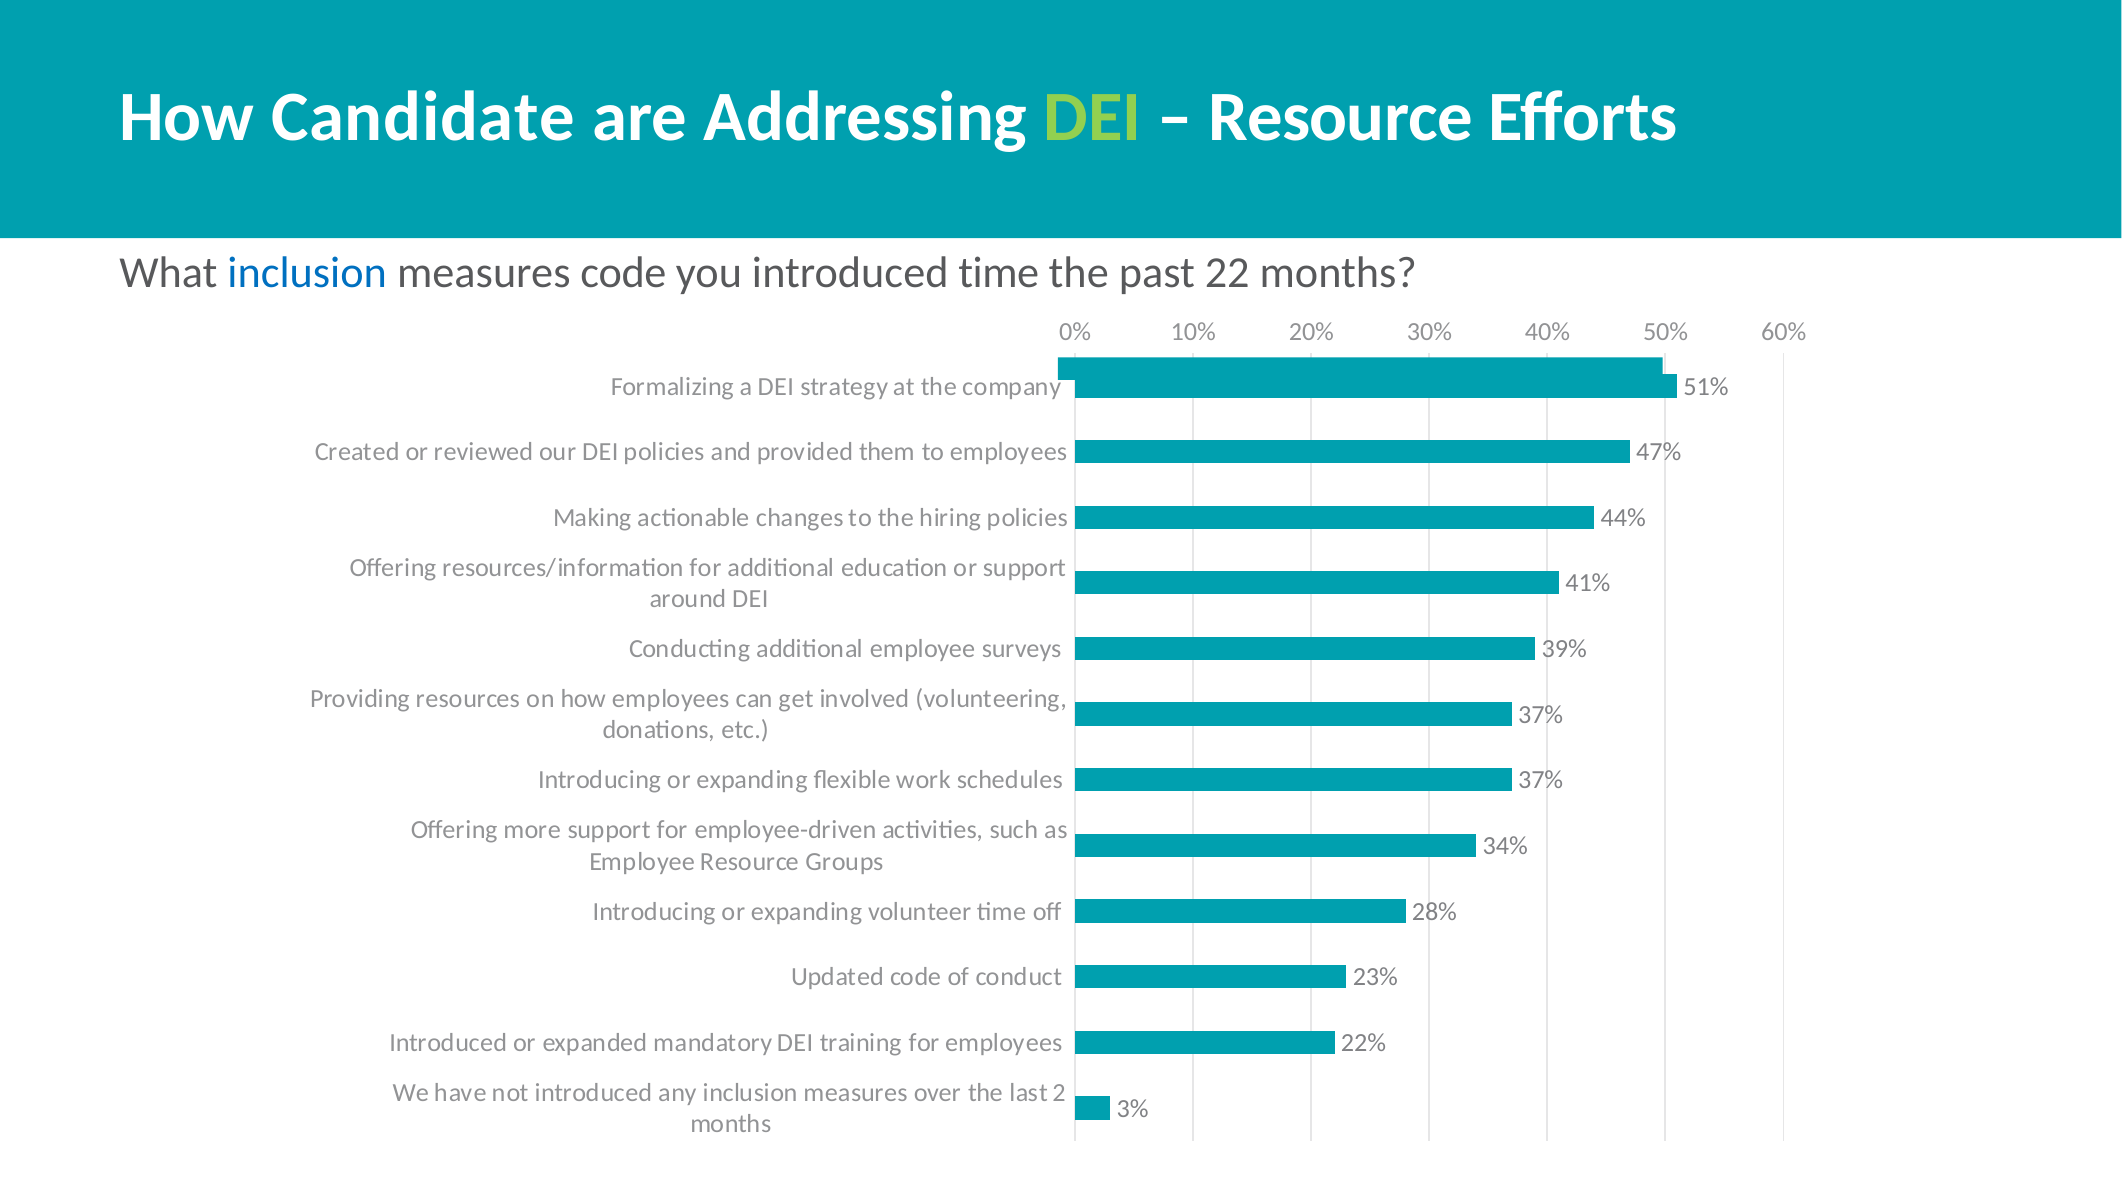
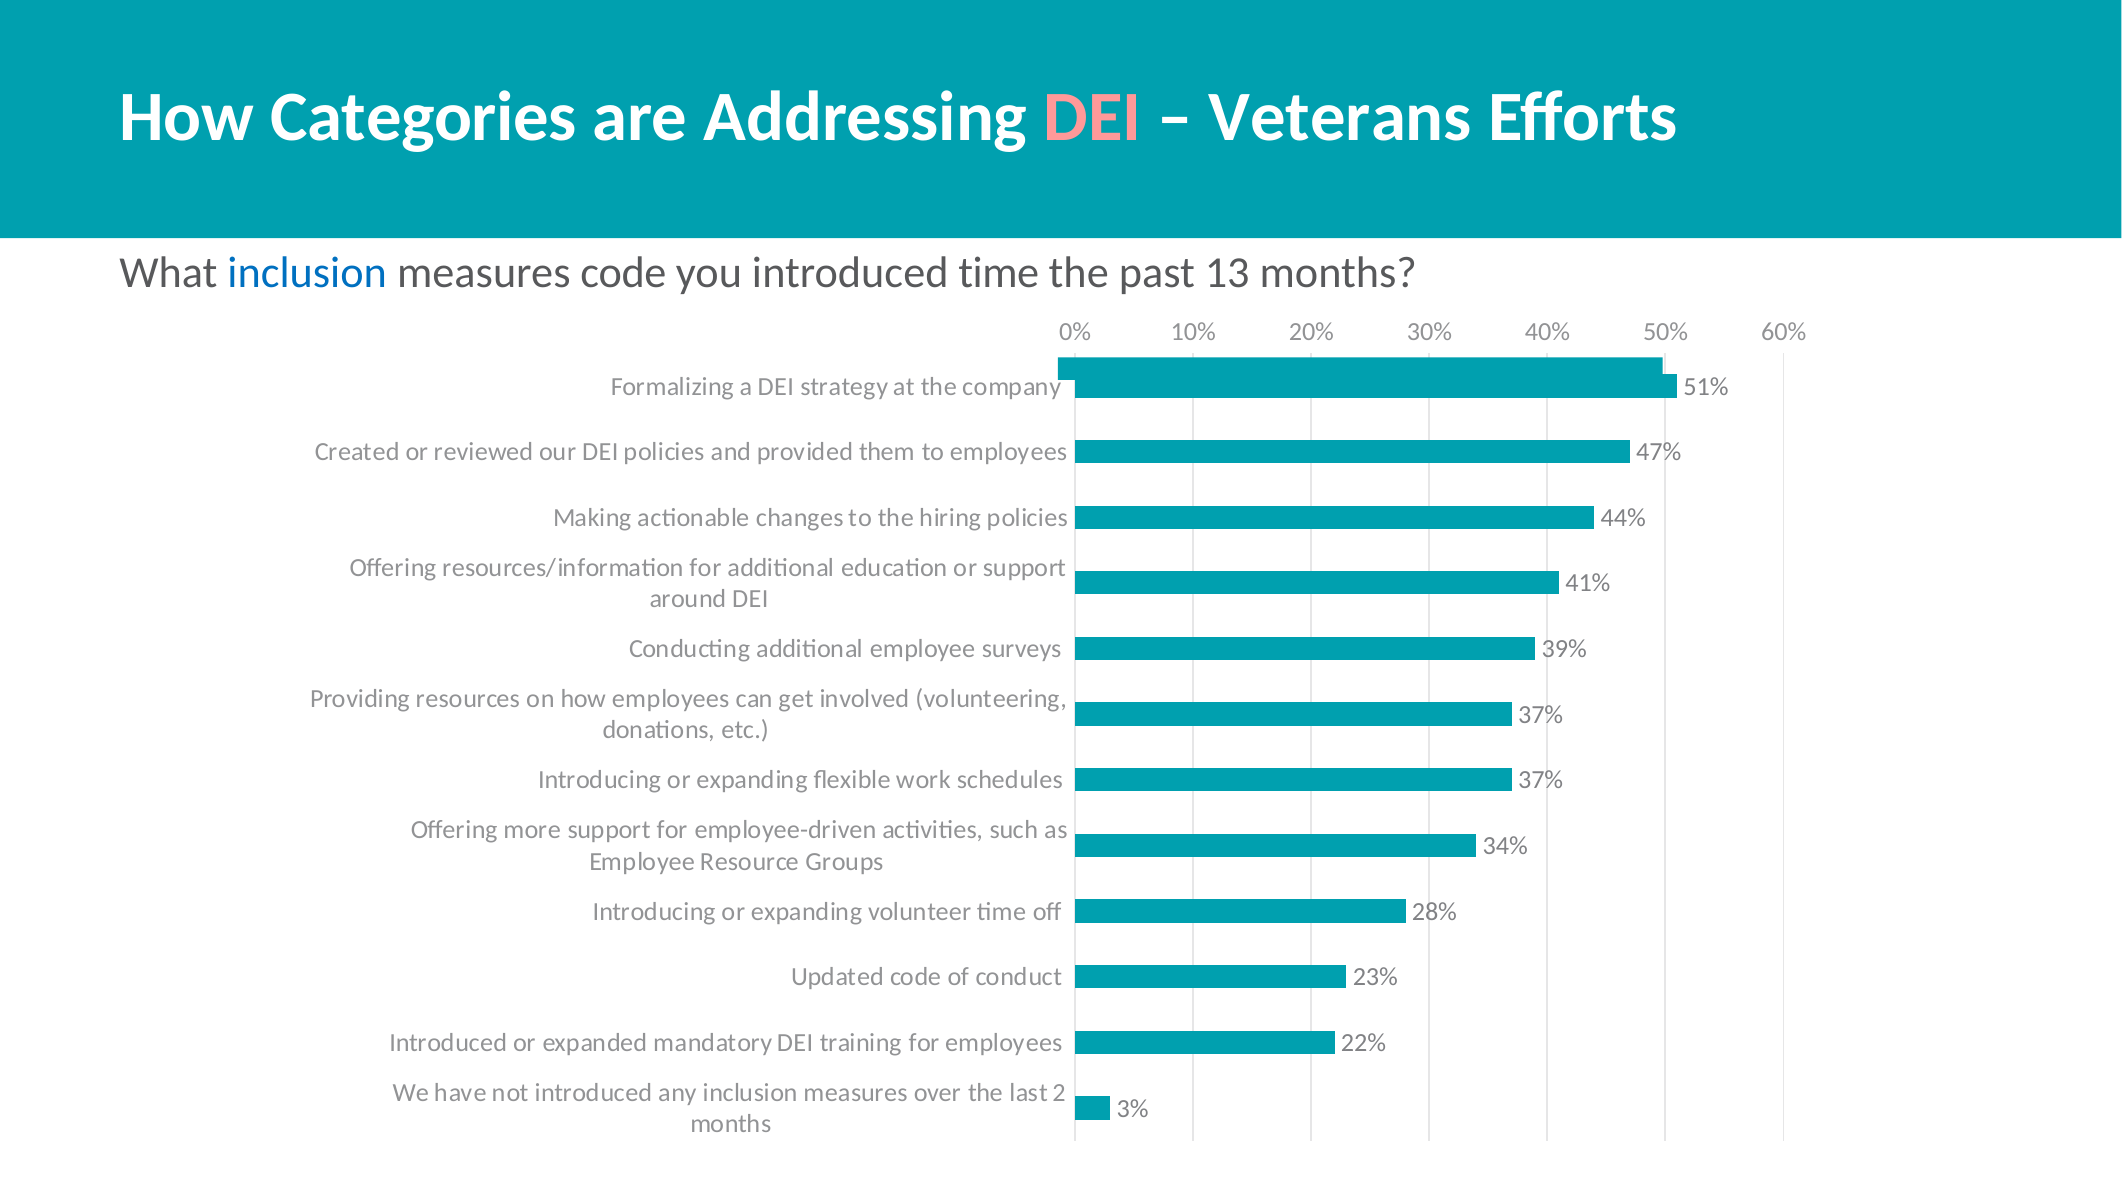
Candidate: Candidate -> Categories
DEI at (1092, 117) colour: light green -> pink
Resource at (1341, 117): Resource -> Veterans
22: 22 -> 13
